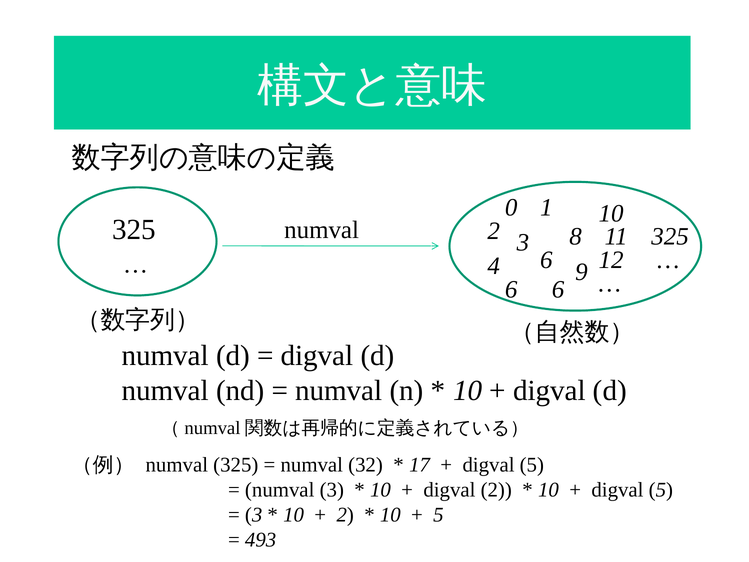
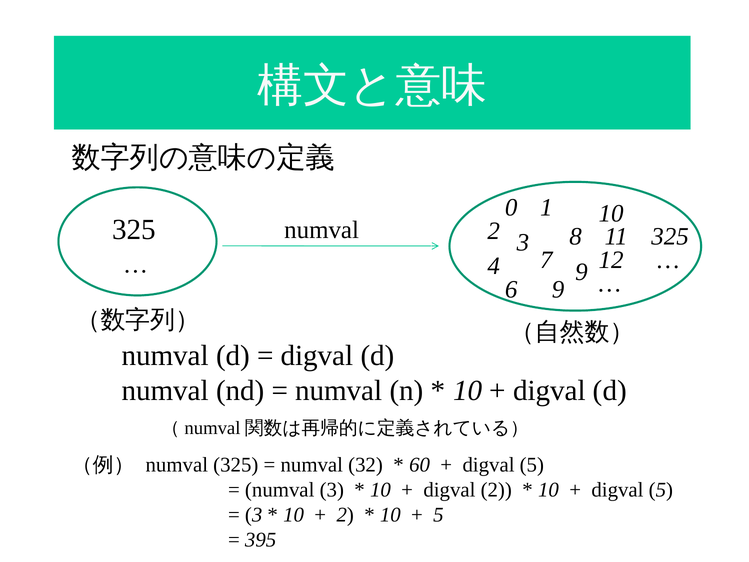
4 6: 6 -> 7
6 at (558, 289): 6 -> 9
17: 17 -> 60
493: 493 -> 395
